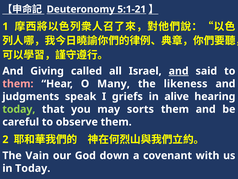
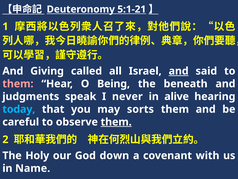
Many: Many -> Being
likeness: likeness -> beneath
griefs: griefs -> never
today at (19, 109) colour: light green -> light blue
them at (116, 122) underline: none -> present
Vain: Vain -> Holy
in Today: Today -> Name
